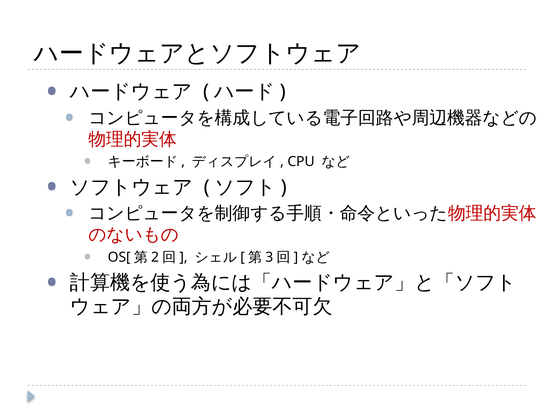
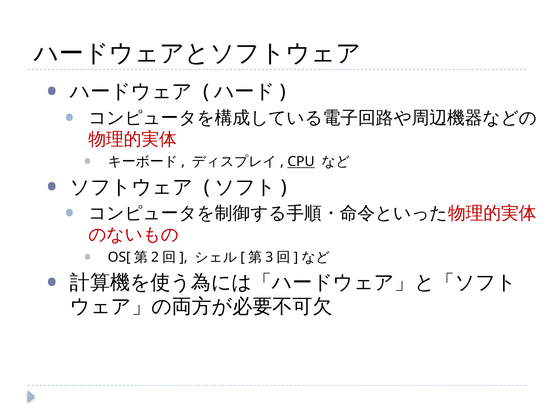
CPU underline: none -> present
